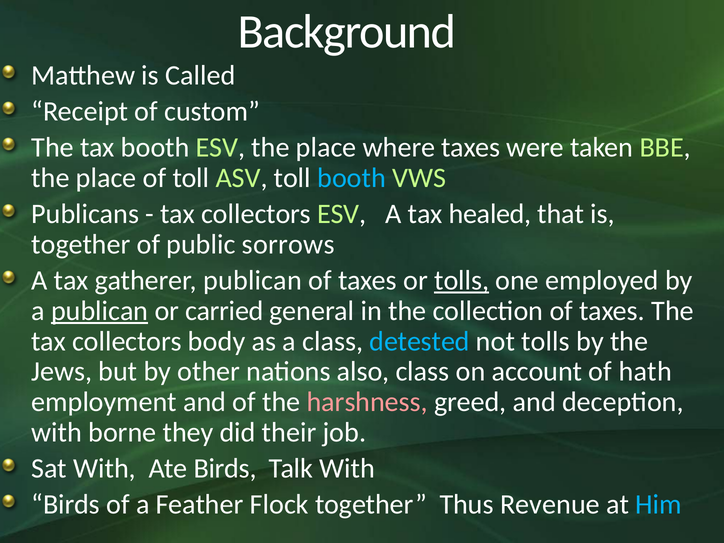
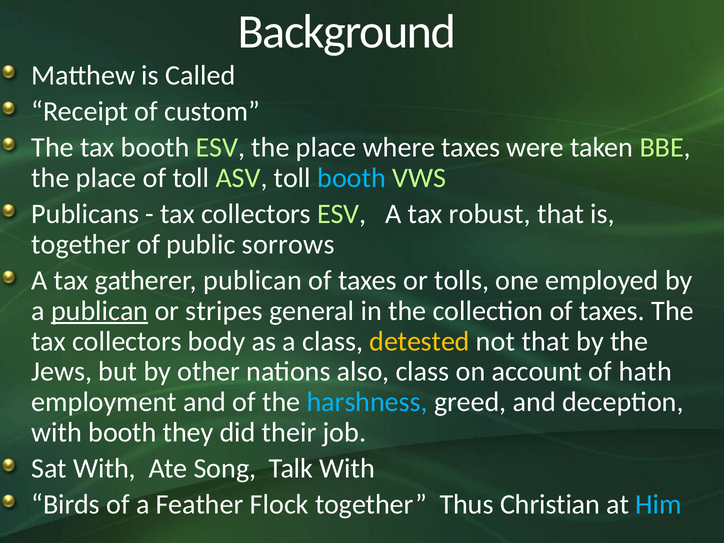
healed: healed -> robust
tolls at (462, 280) underline: present -> none
carried: carried -> stripes
detested colour: light blue -> yellow
not tolls: tolls -> that
harshness colour: pink -> light blue
with borne: borne -> booth
Ate Birds: Birds -> Song
Revenue: Revenue -> Christian
